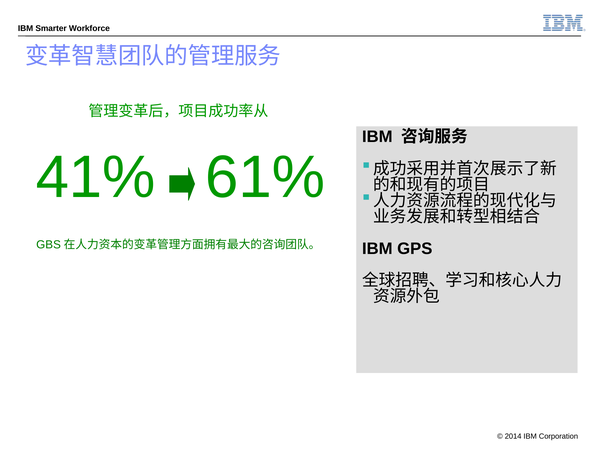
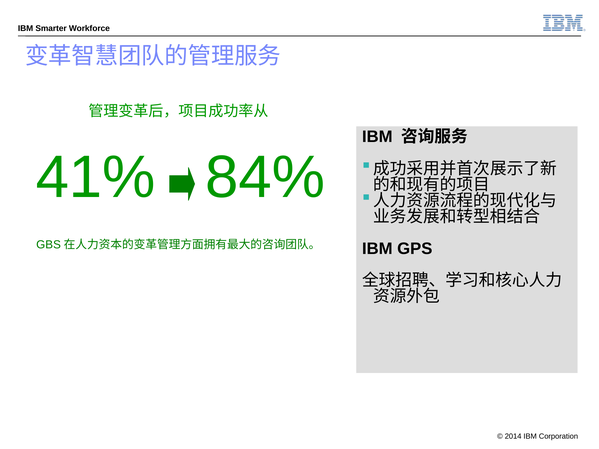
61%: 61% -> 84%
